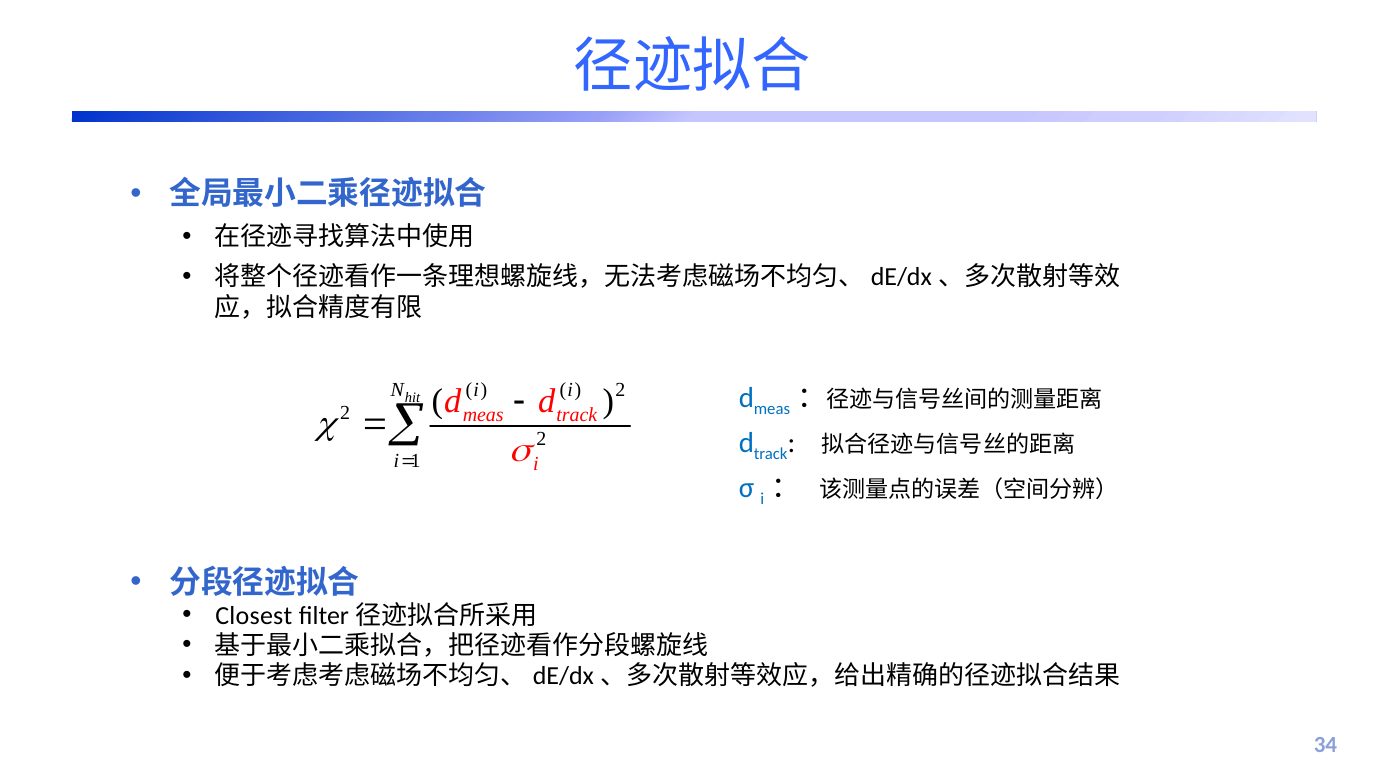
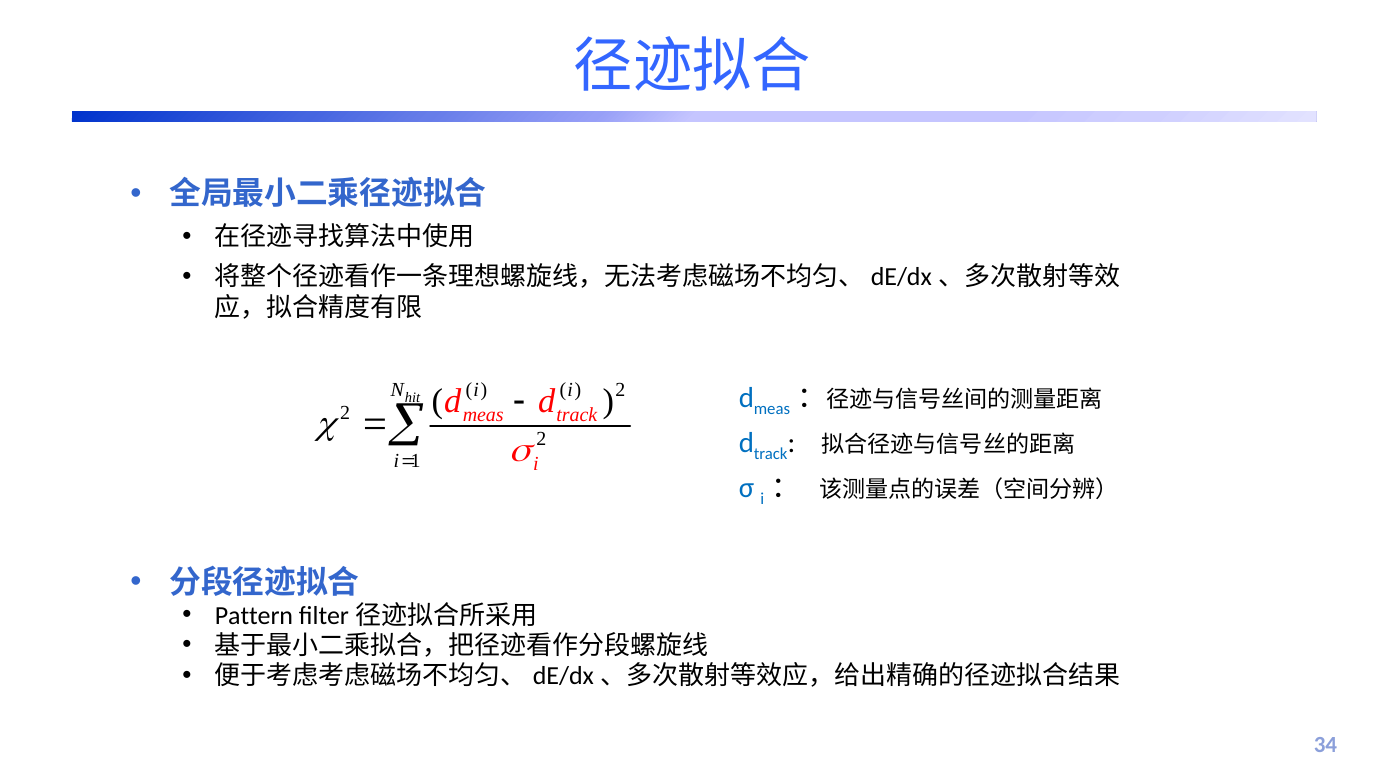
Closest: Closest -> Pattern
